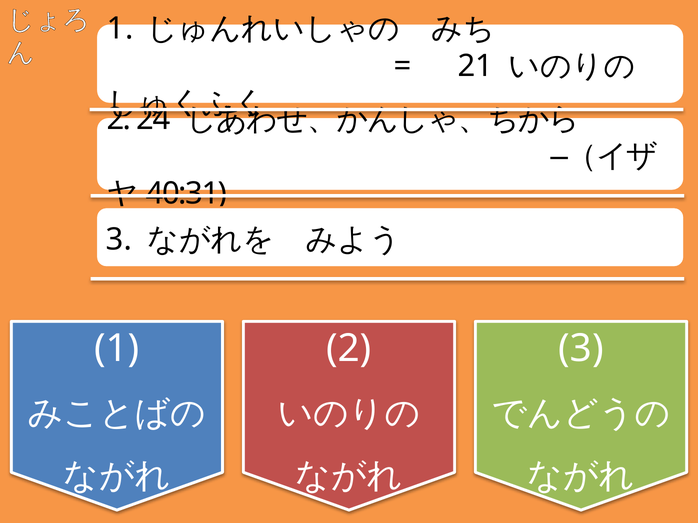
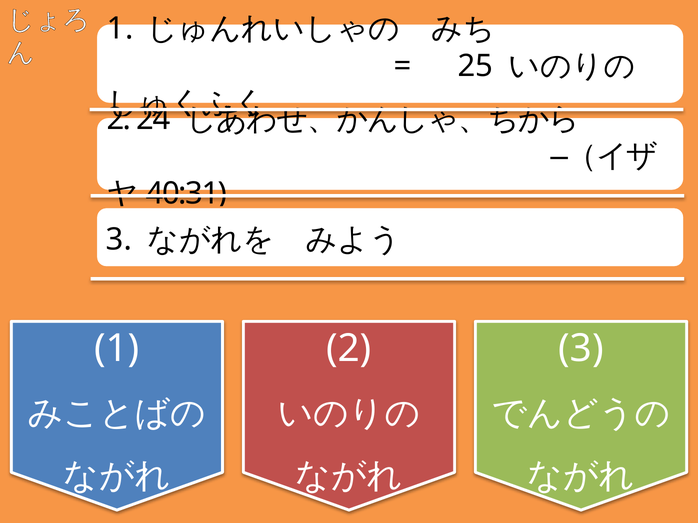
21: 21 -> 25
